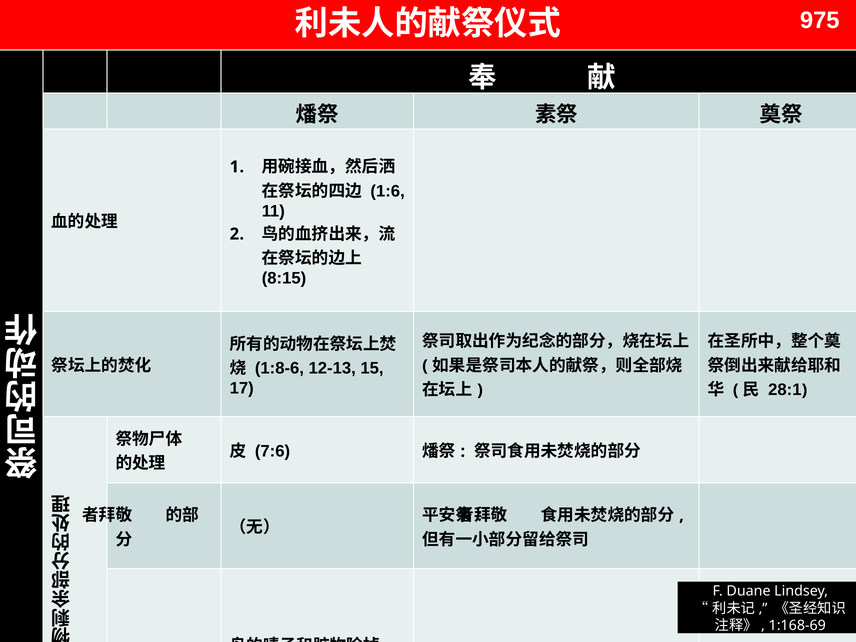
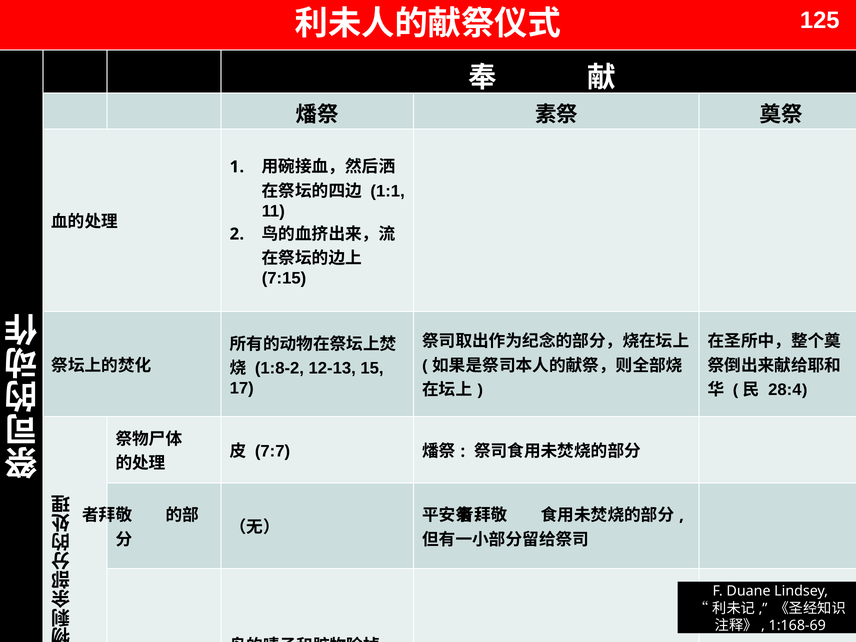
975: 975 -> 125
1:6: 1:6 -> 1:1
8:15: 8:15 -> 7:15
1:8-6: 1:8-6 -> 1:8-2
28:1: 28:1 -> 28:4
7:6: 7:6 -> 7:7
